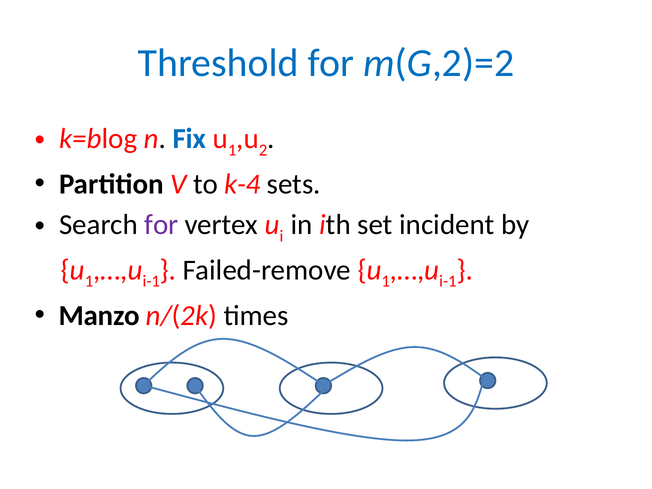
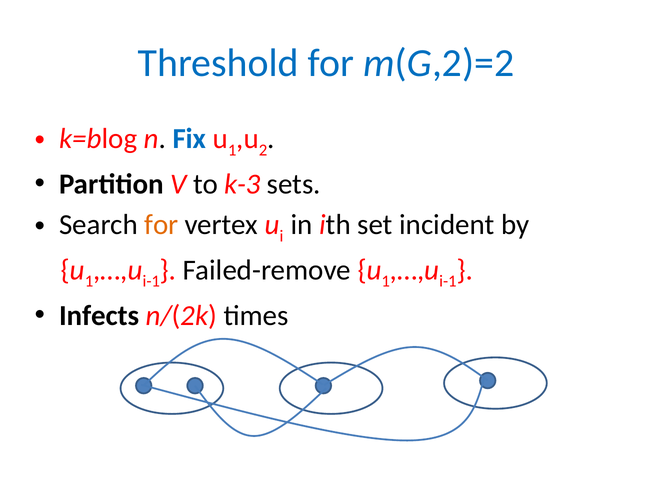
k-4: k-4 -> k-3
for at (161, 225) colour: purple -> orange
Manzo: Manzo -> Infects
